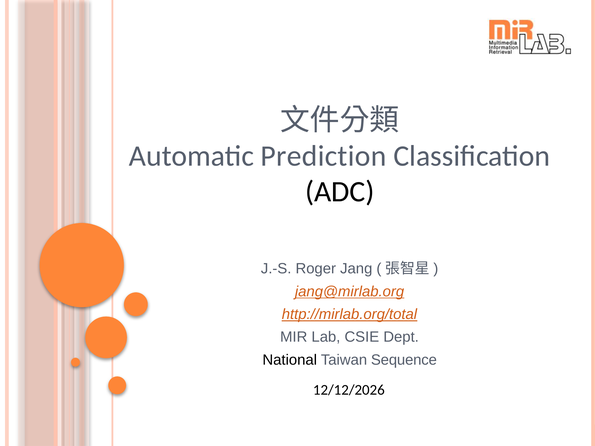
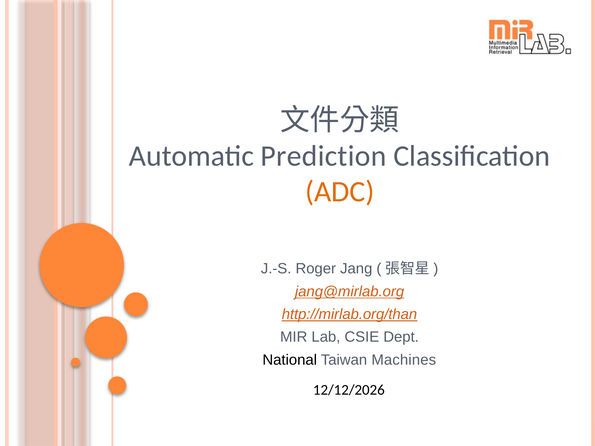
ADC colour: black -> orange
http://mirlab.org/total: http://mirlab.org/total -> http://mirlab.org/than
Sequence: Sequence -> Machines
